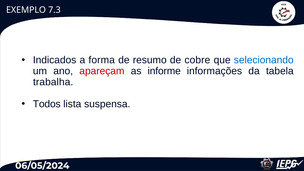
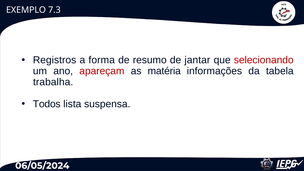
Indicados: Indicados -> Registros
cobre: cobre -> jantar
selecionando colour: blue -> red
informe: informe -> matéria
